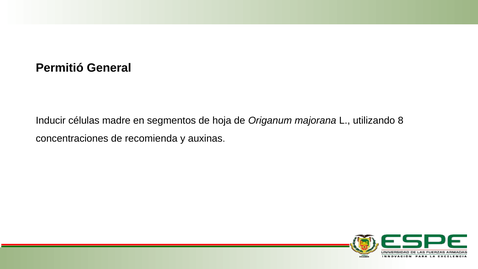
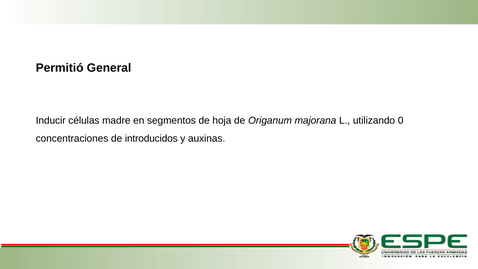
8: 8 -> 0
recomienda: recomienda -> introducidos
